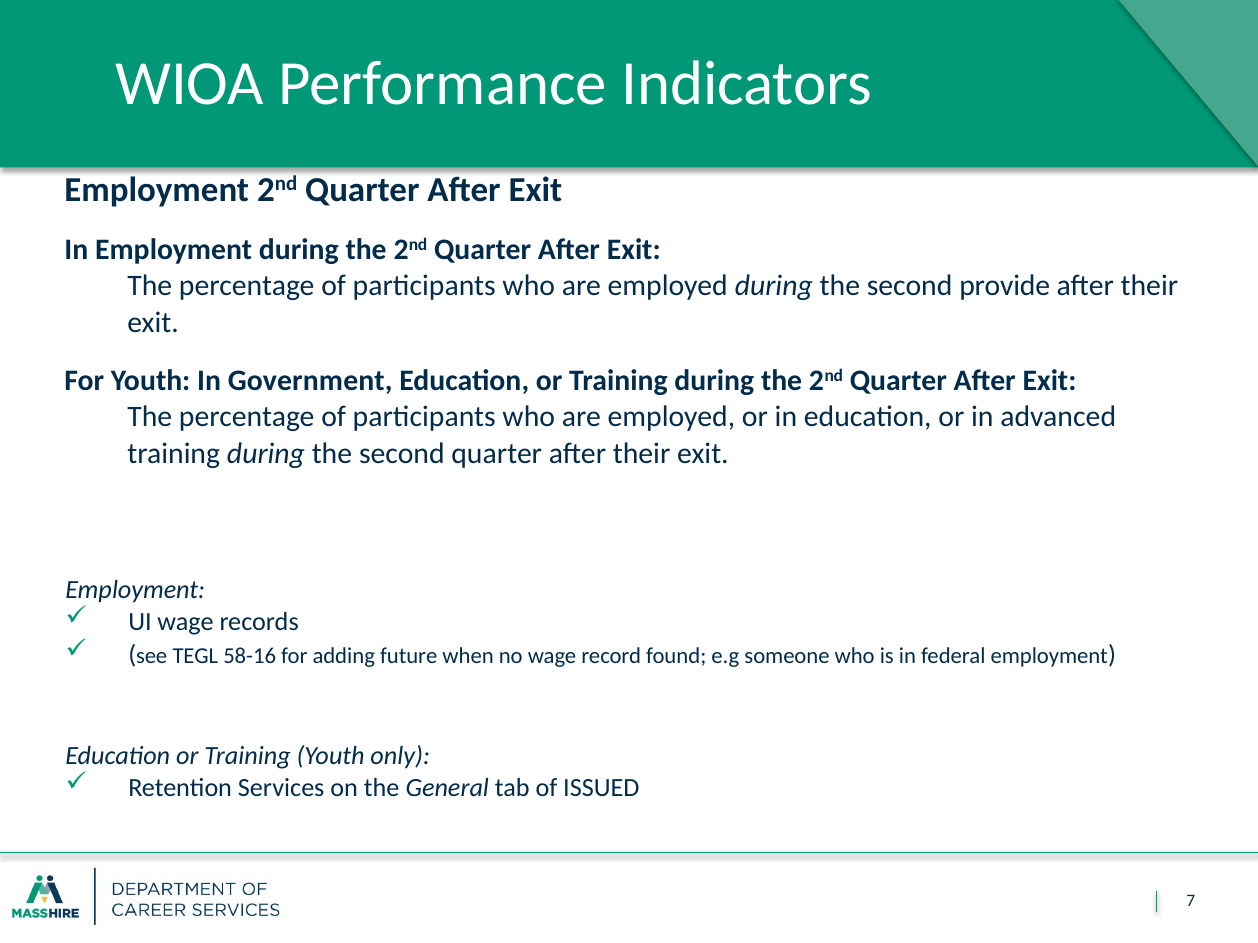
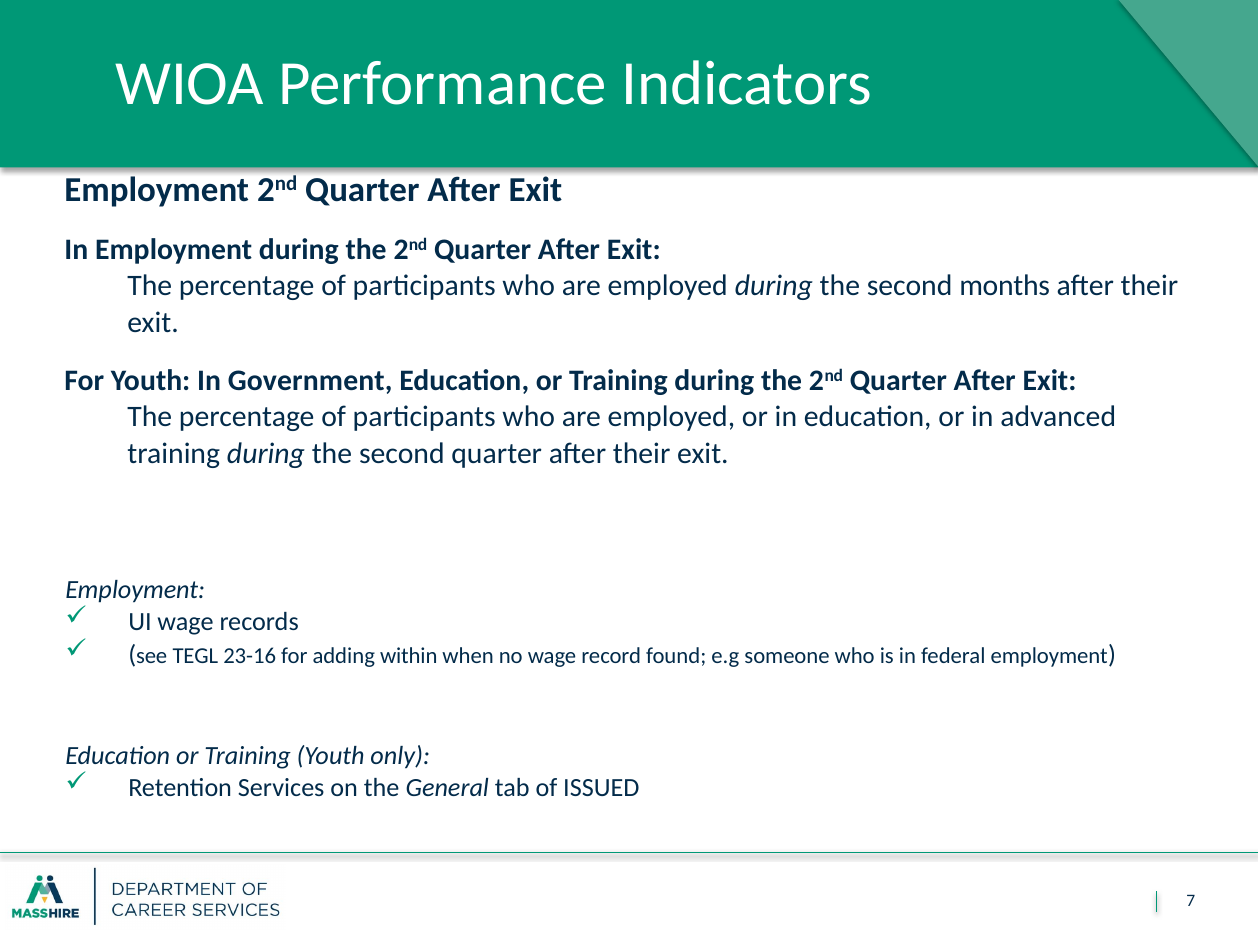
provide: provide -> months
58-16: 58-16 -> 23-16
future: future -> within
